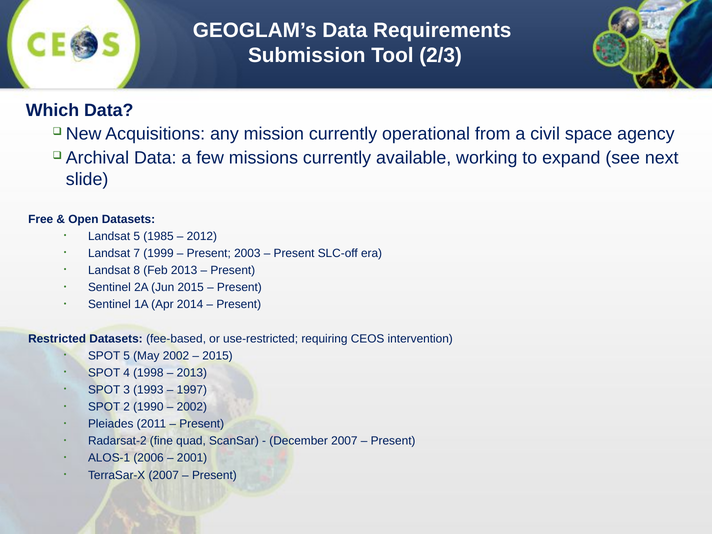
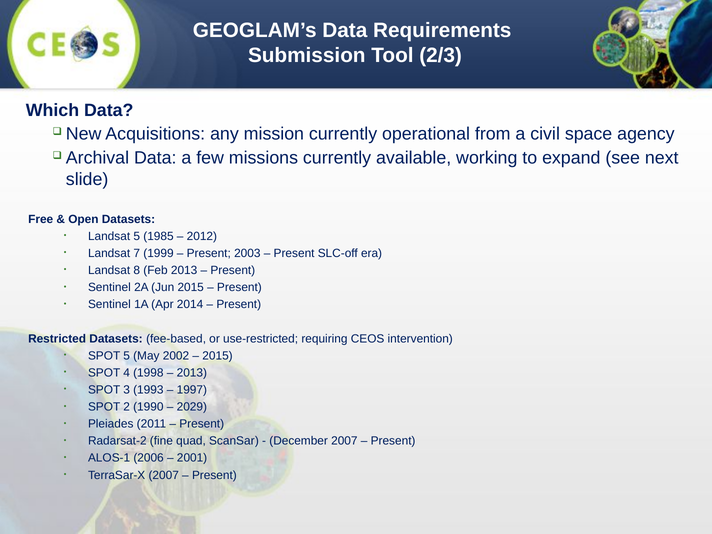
2002 at (192, 407): 2002 -> 2029
